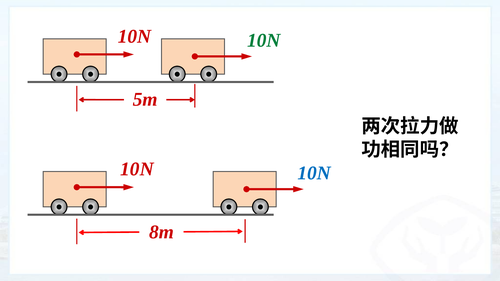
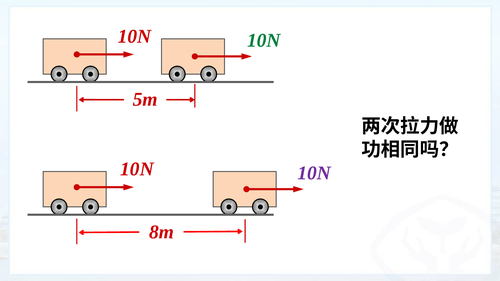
10N at (314, 173) colour: blue -> purple
